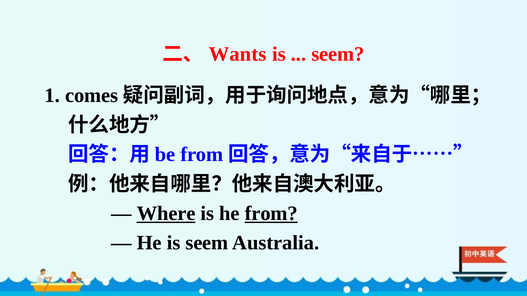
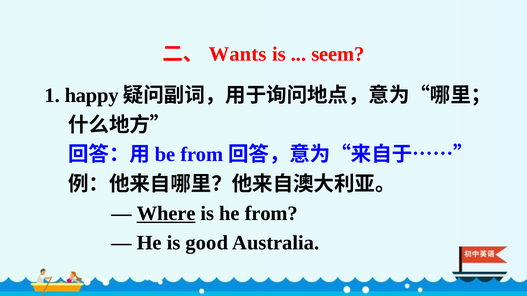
comes: comes -> happy
from at (271, 214) underline: present -> none
is seem: seem -> good
